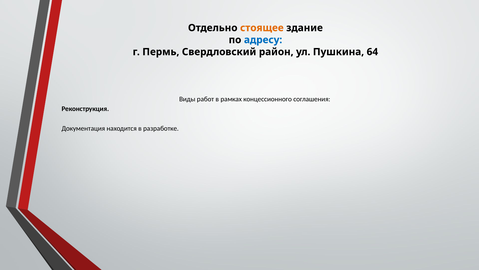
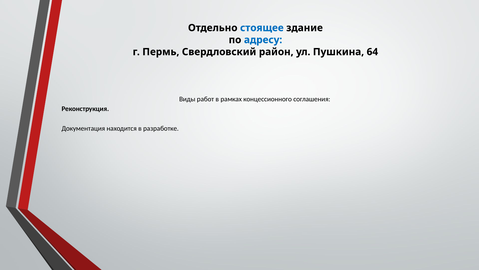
стоящее colour: orange -> blue
